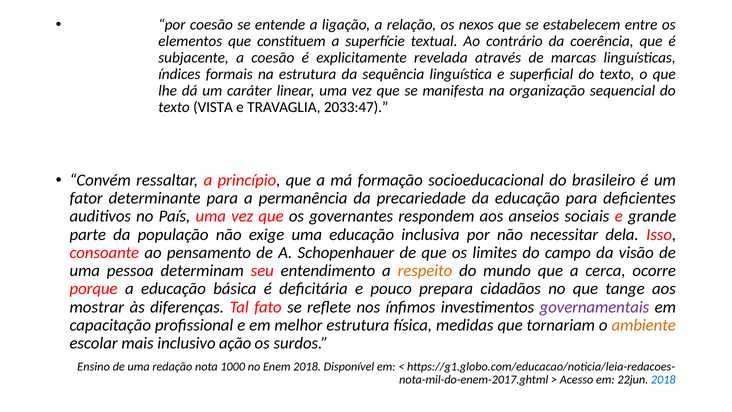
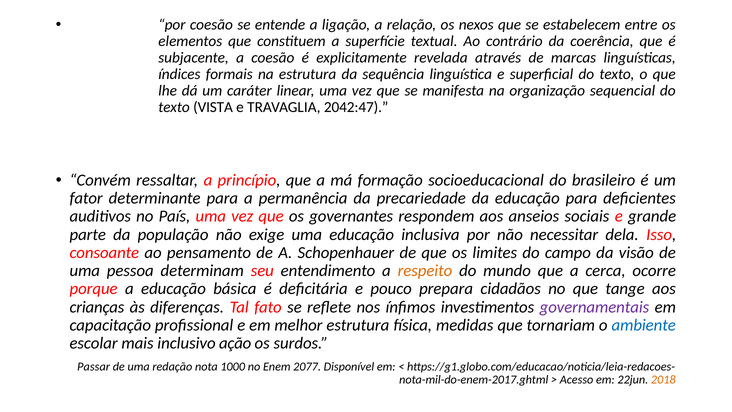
2033:47: 2033:47 -> 2042:47
mostrar: mostrar -> crianças
ambiente colour: orange -> blue
Ensino: Ensino -> Passar
Enem 2018: 2018 -> 2077
2018 at (663, 380) colour: blue -> orange
